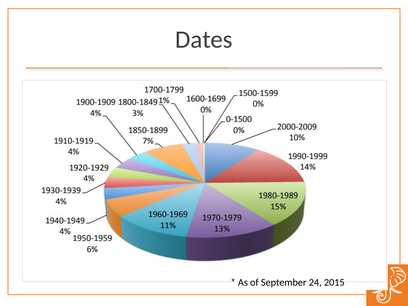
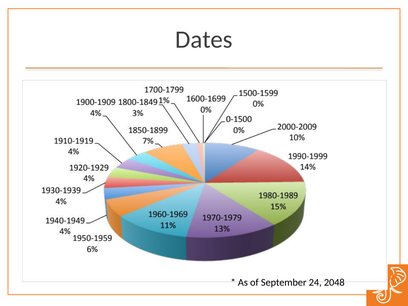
2015: 2015 -> 2048
